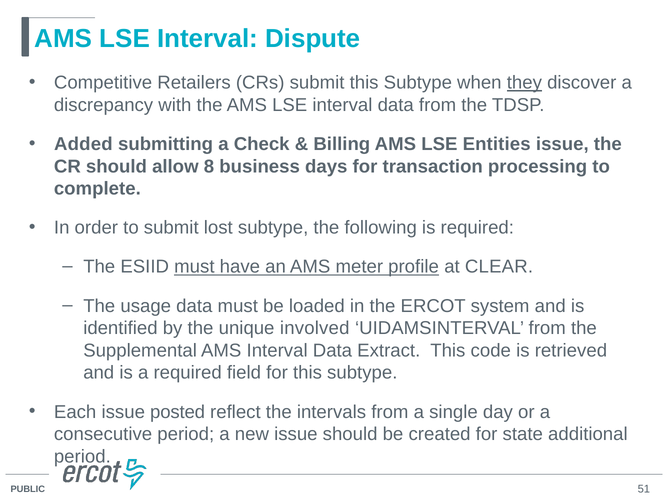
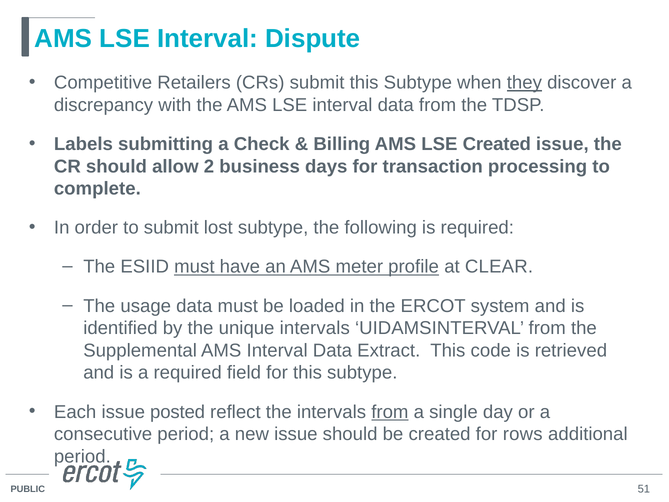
Added: Added -> Labels
LSE Entities: Entities -> Created
8: 8 -> 2
unique involved: involved -> intervals
from at (390, 412) underline: none -> present
state: state -> rows
